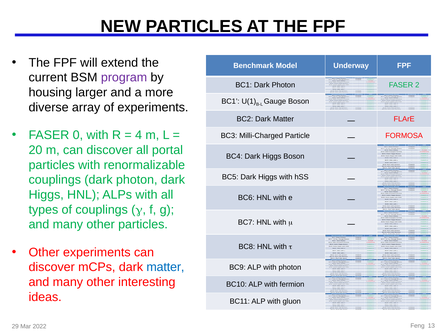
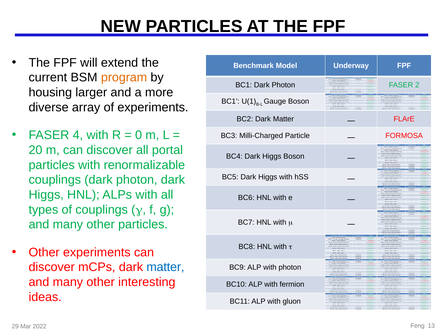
program colour: purple -> orange
0: 0 -> 4
4: 4 -> 0
